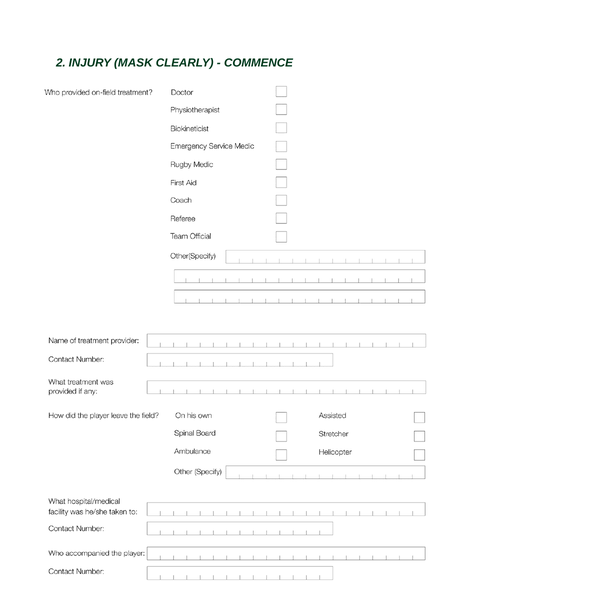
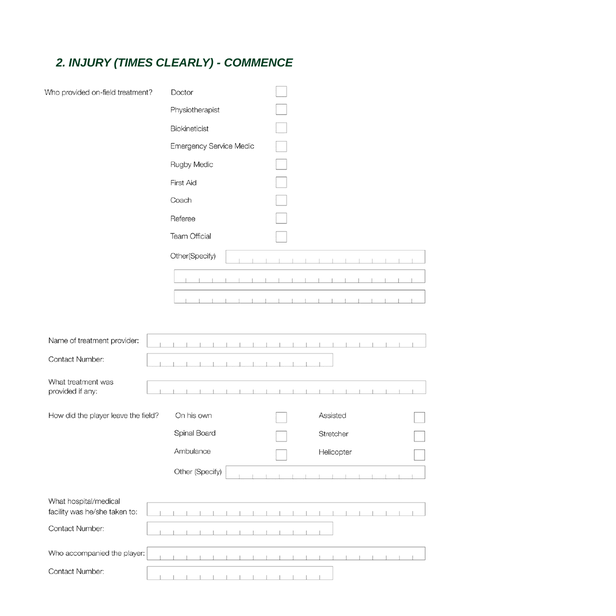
MASK: MASK -> TIMES
